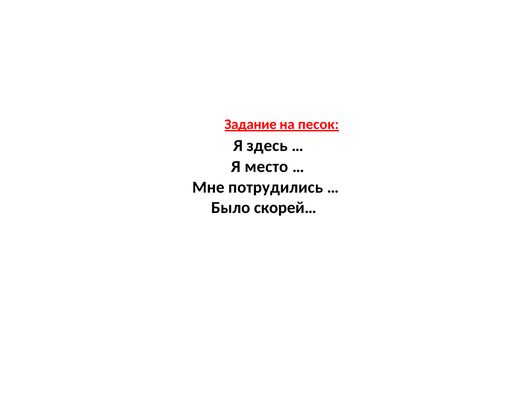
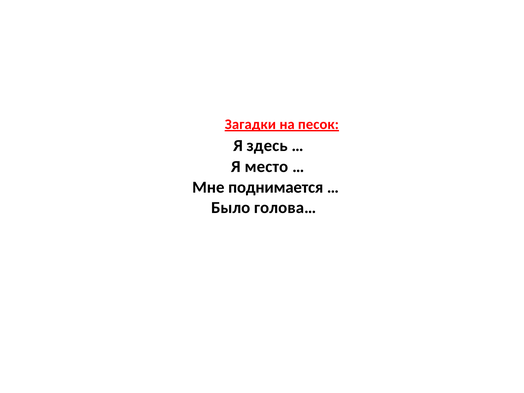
Задание: Задание -> Загадки
потрудились: потрудились -> поднимается
скорей…: скорей… -> голова…
